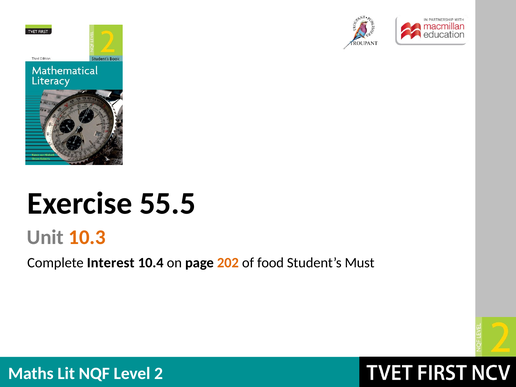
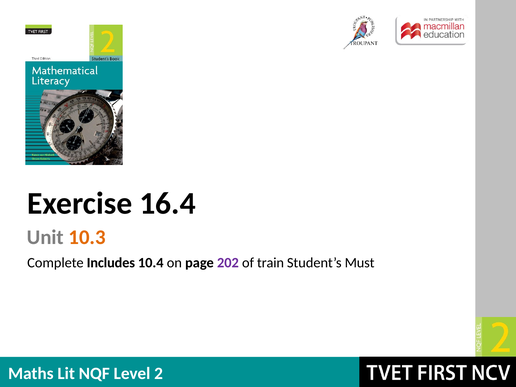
55.5: 55.5 -> 16.4
Interest: Interest -> Includes
202 colour: orange -> purple
food: food -> train
